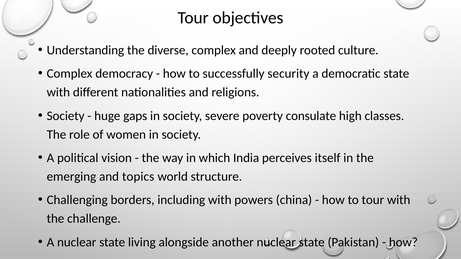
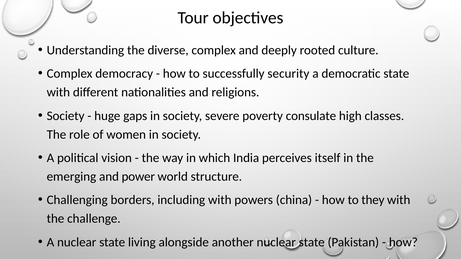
topics: topics -> power
to tour: tour -> they
